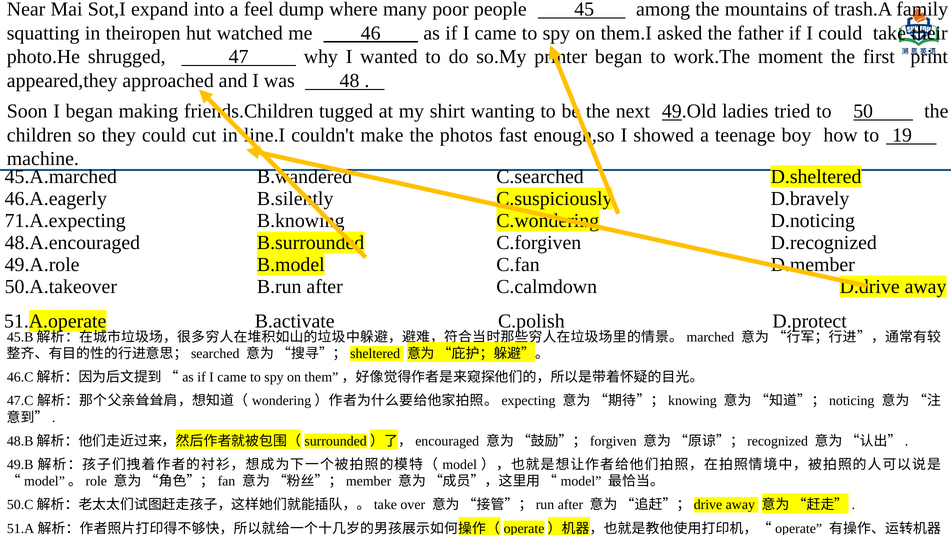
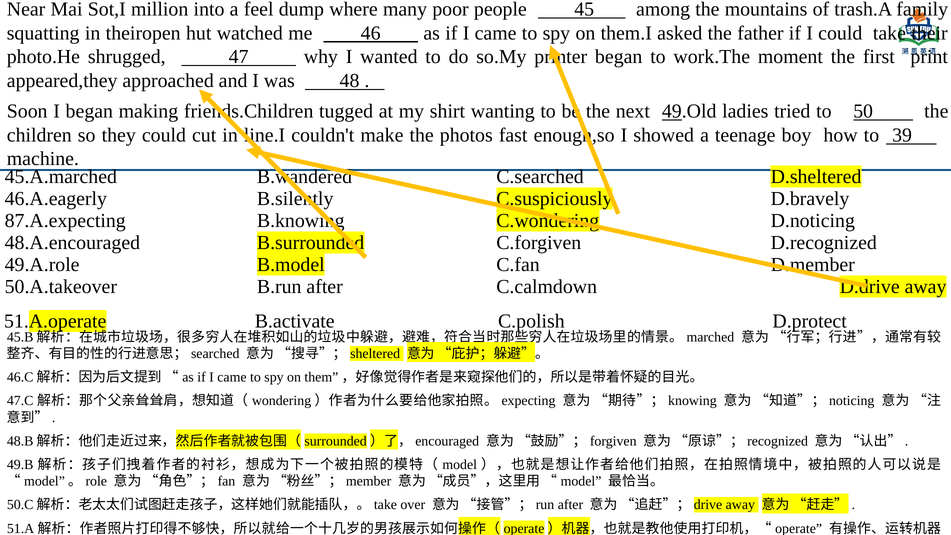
expand: expand -> million
19: 19 -> 39
71.A.expecting: 71.A.expecting -> 87.A.expecting
